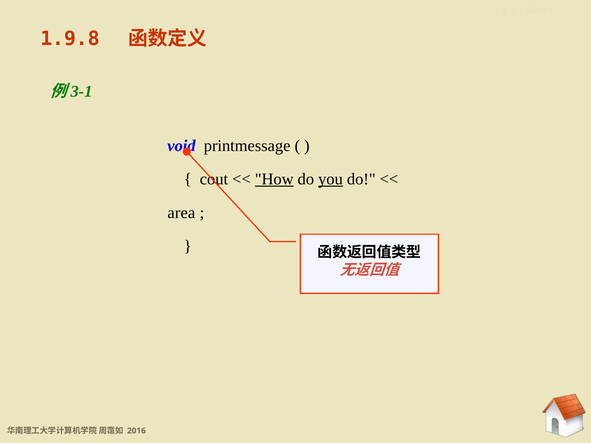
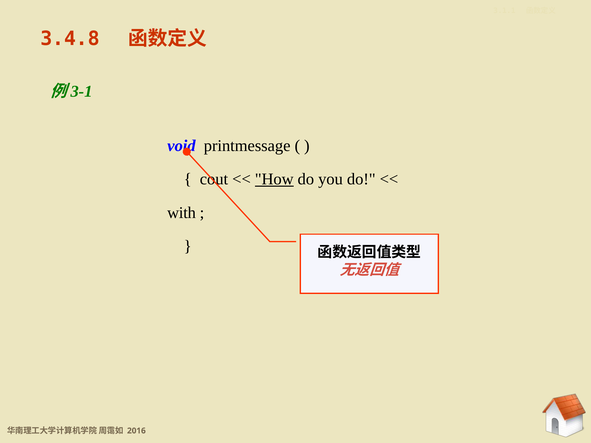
1.9.8: 1.9.8 -> 3.4.8
you underline: present -> none
area: area -> with
